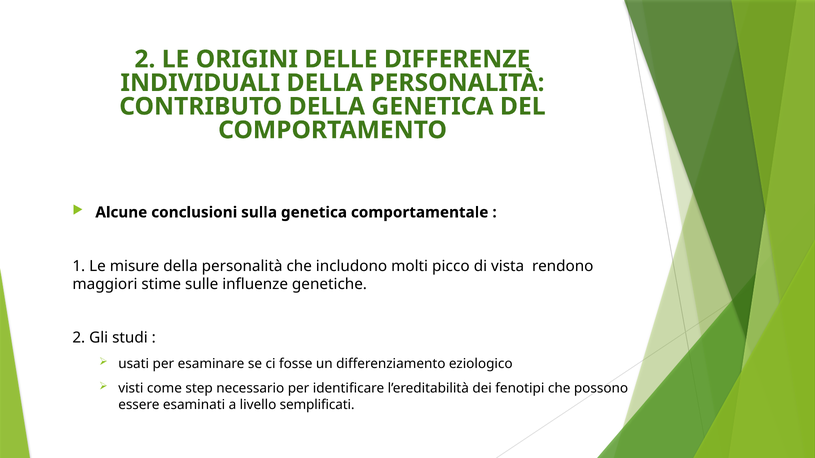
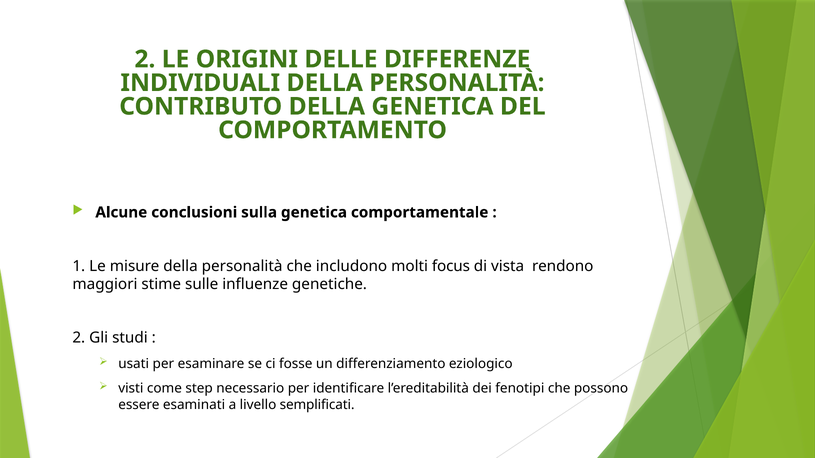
picco: picco -> focus
